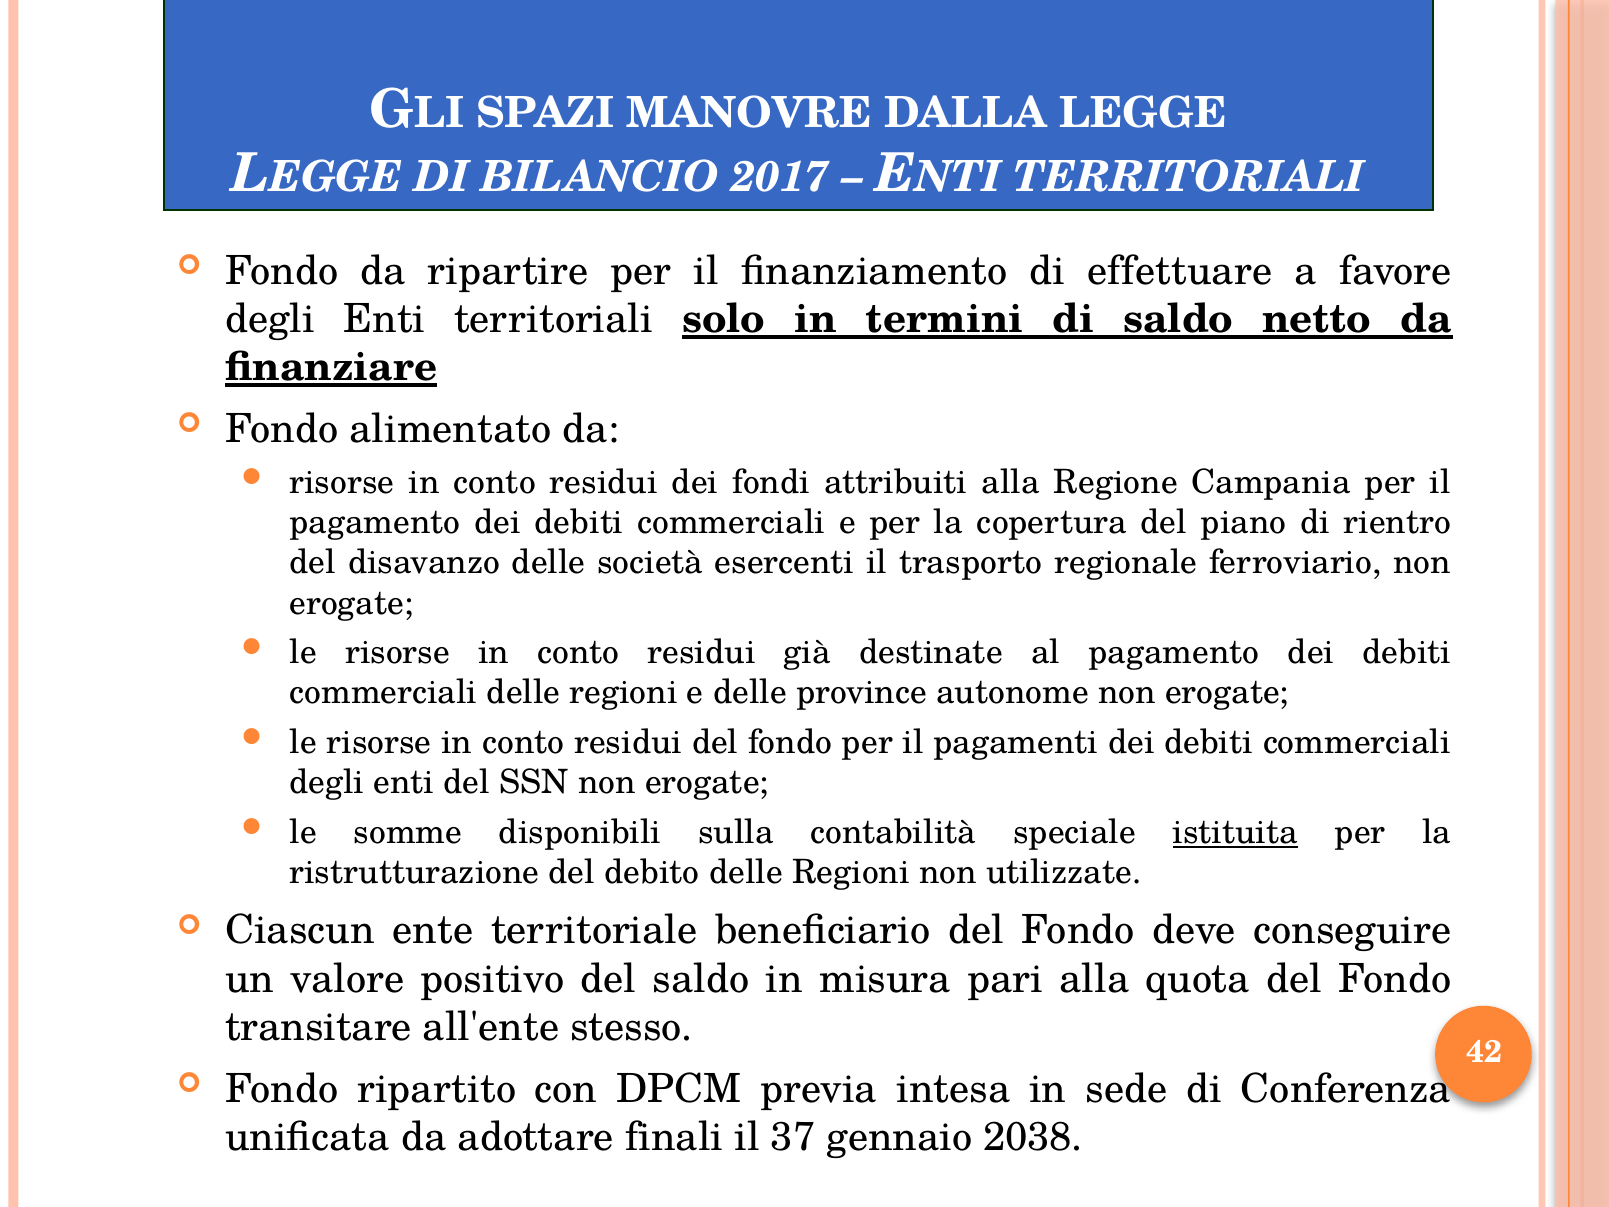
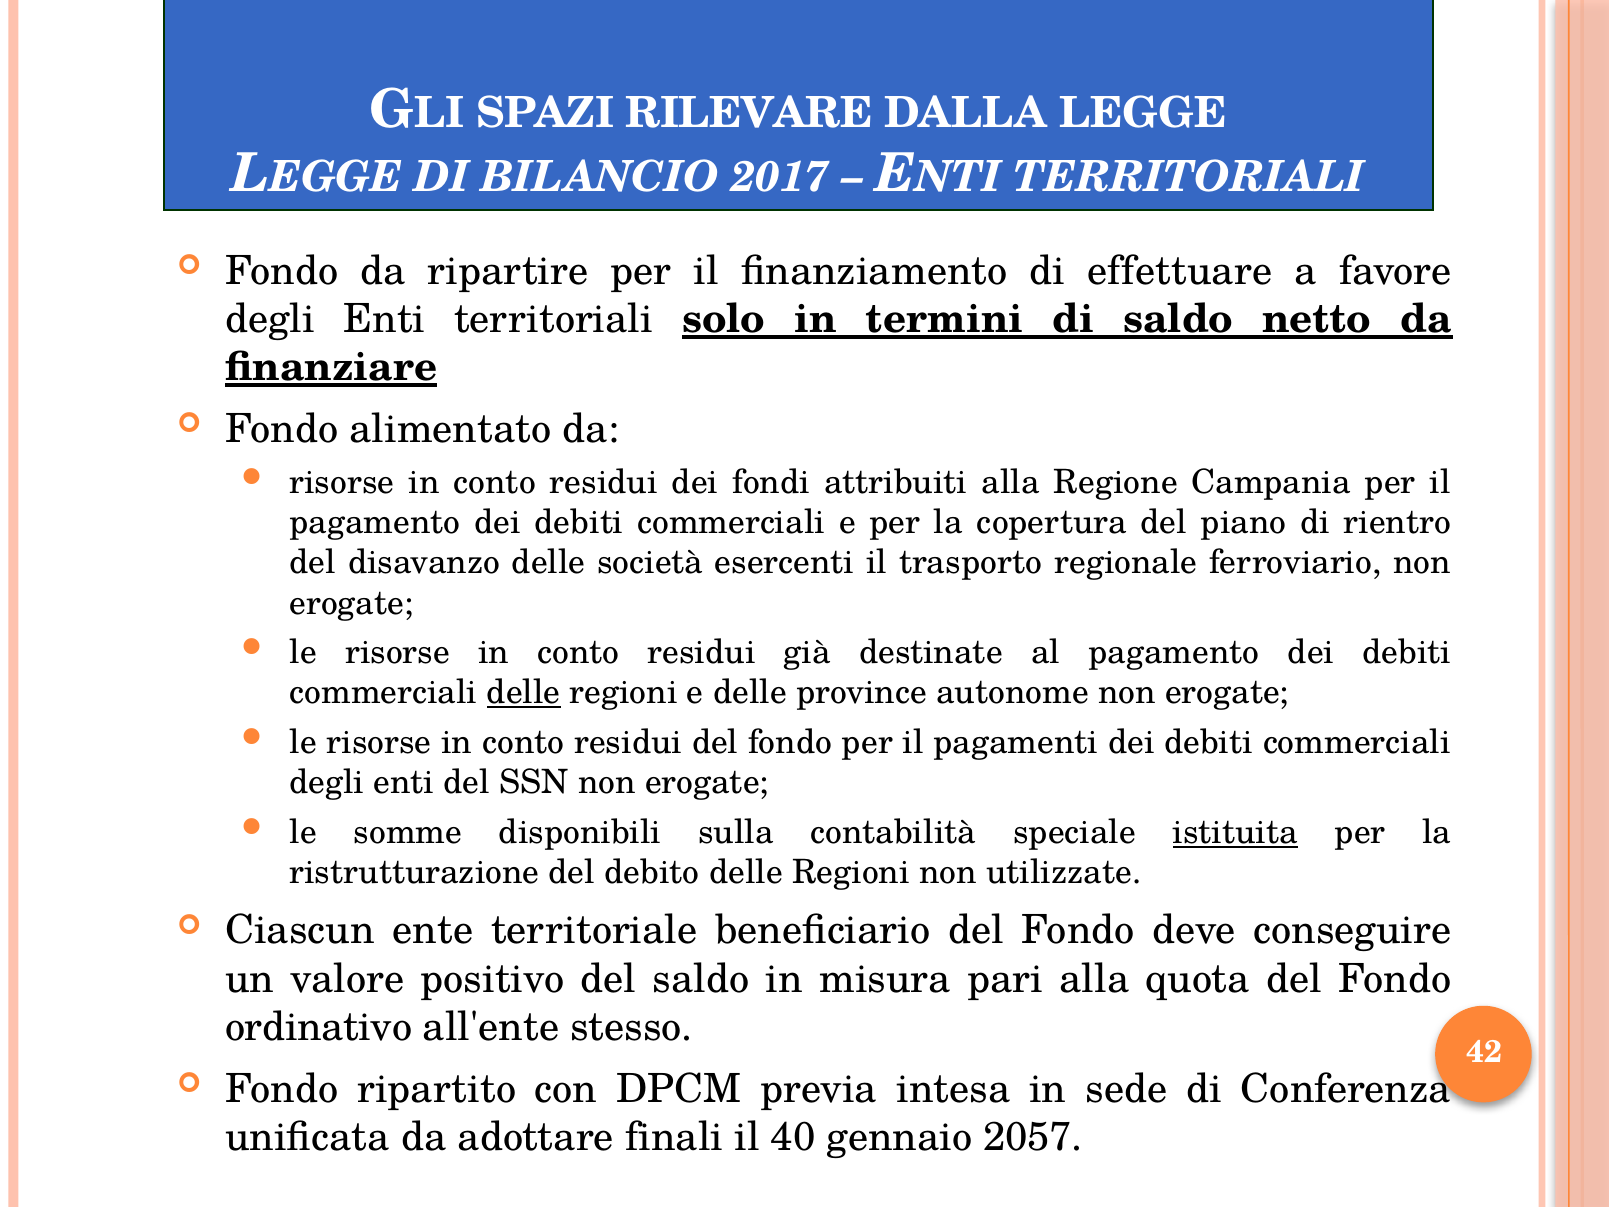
MANOVRE: MANOVRE -> RILEVARE
delle at (524, 693) underline: none -> present
transitare: transitare -> ordinativo
37: 37 -> 40
2038: 2038 -> 2057
